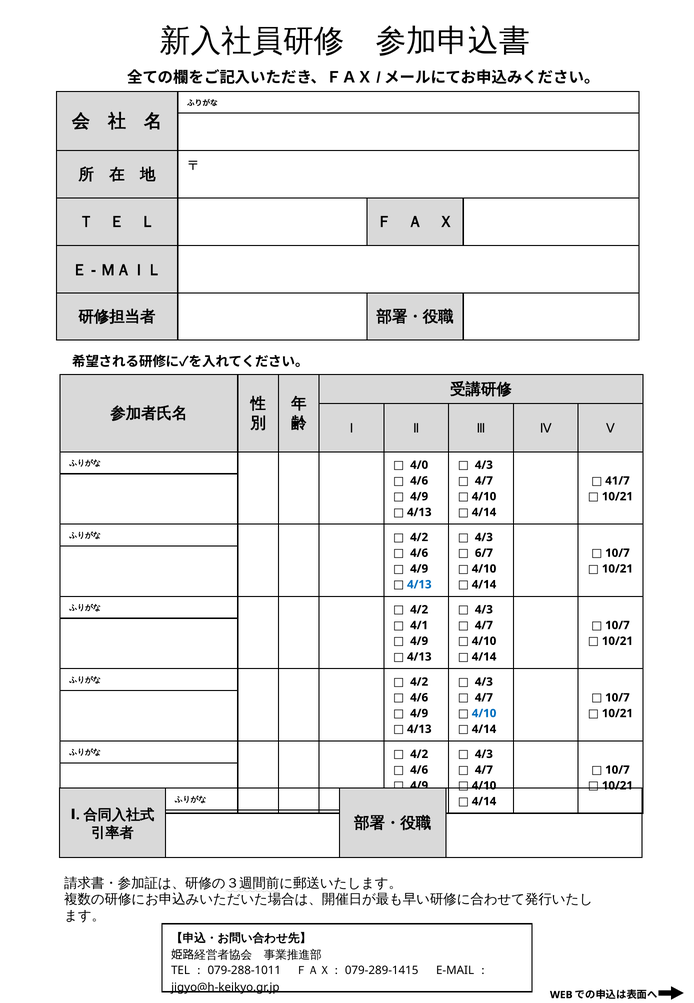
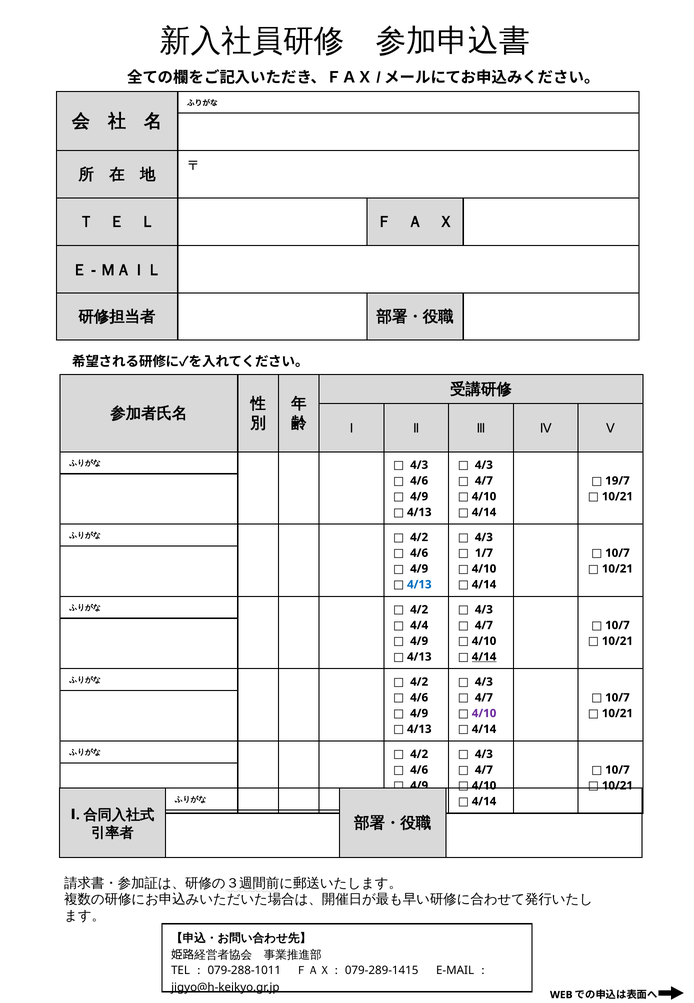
4/0 at (419, 465): 4/0 -> 4/3
41/7: 41/7 -> 19/7
6/7: 6/7 -> 1/7
4/1: 4/1 -> 4/4
4/14 at (484, 656) underline: none -> present
4/10 at (484, 713) colour: blue -> purple
